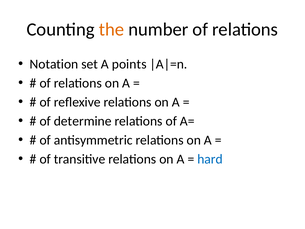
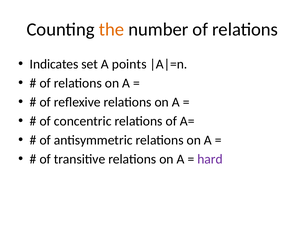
Notation: Notation -> Indicates
determine: determine -> concentric
hard colour: blue -> purple
